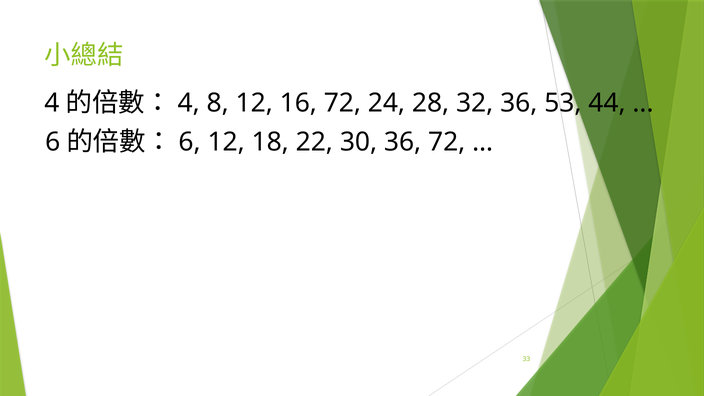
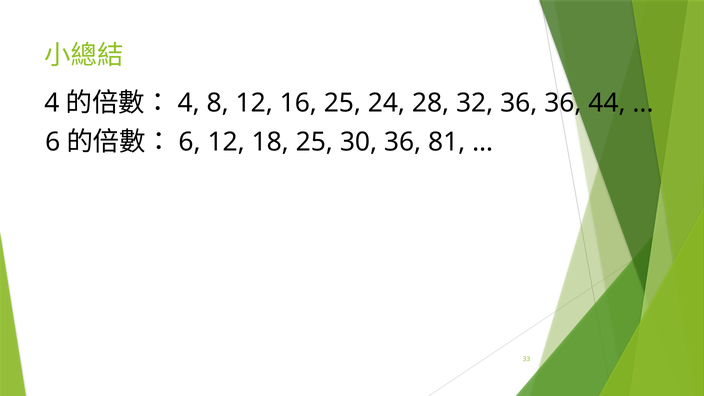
16 72: 72 -> 25
36 53: 53 -> 36
18 22: 22 -> 25
36 72: 72 -> 81
